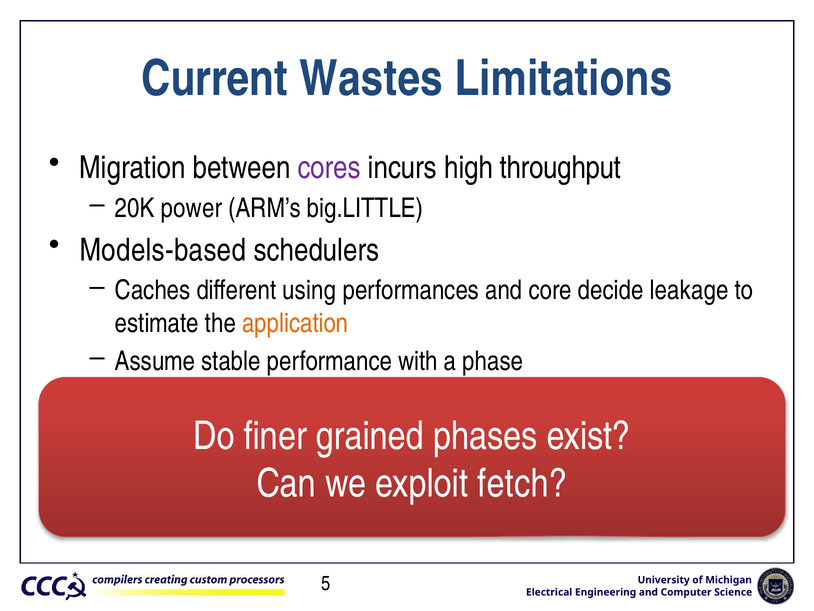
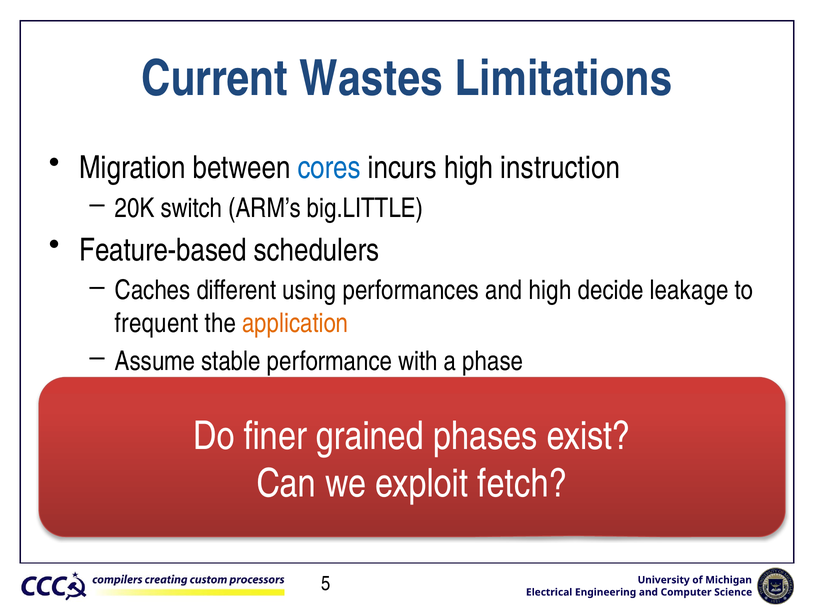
cores colour: purple -> blue
throughput: throughput -> instruction
power: power -> switch
Models-based: Models-based -> Feature-based
and core: core -> high
estimate: estimate -> frequent
